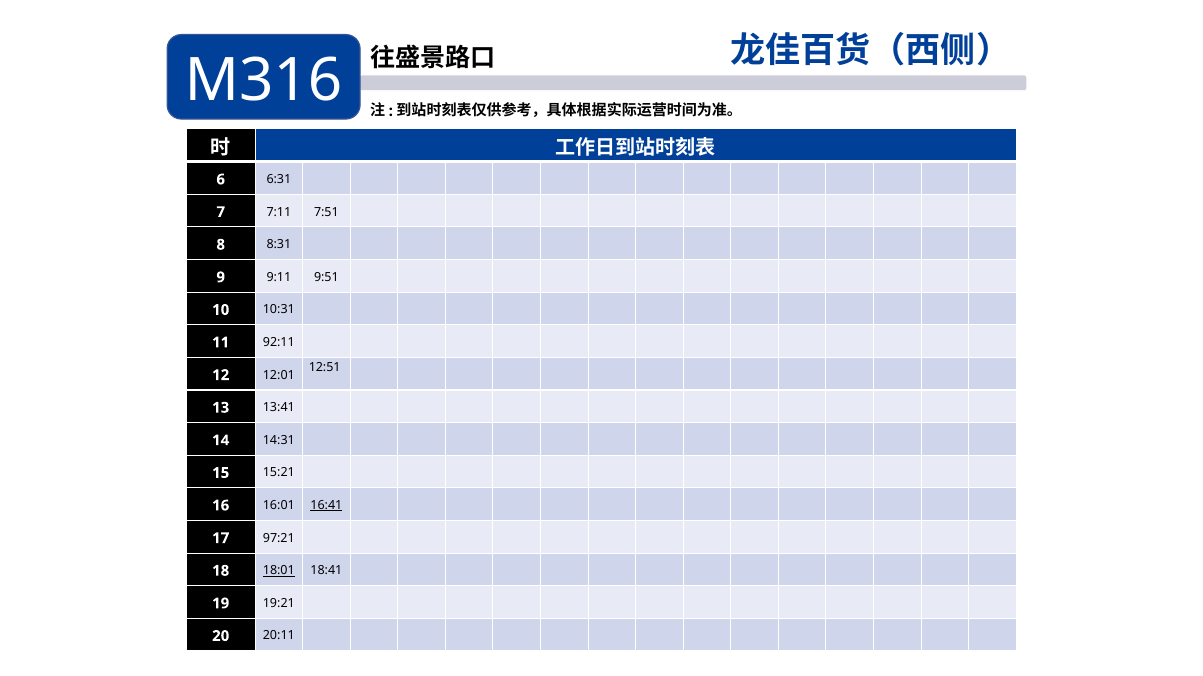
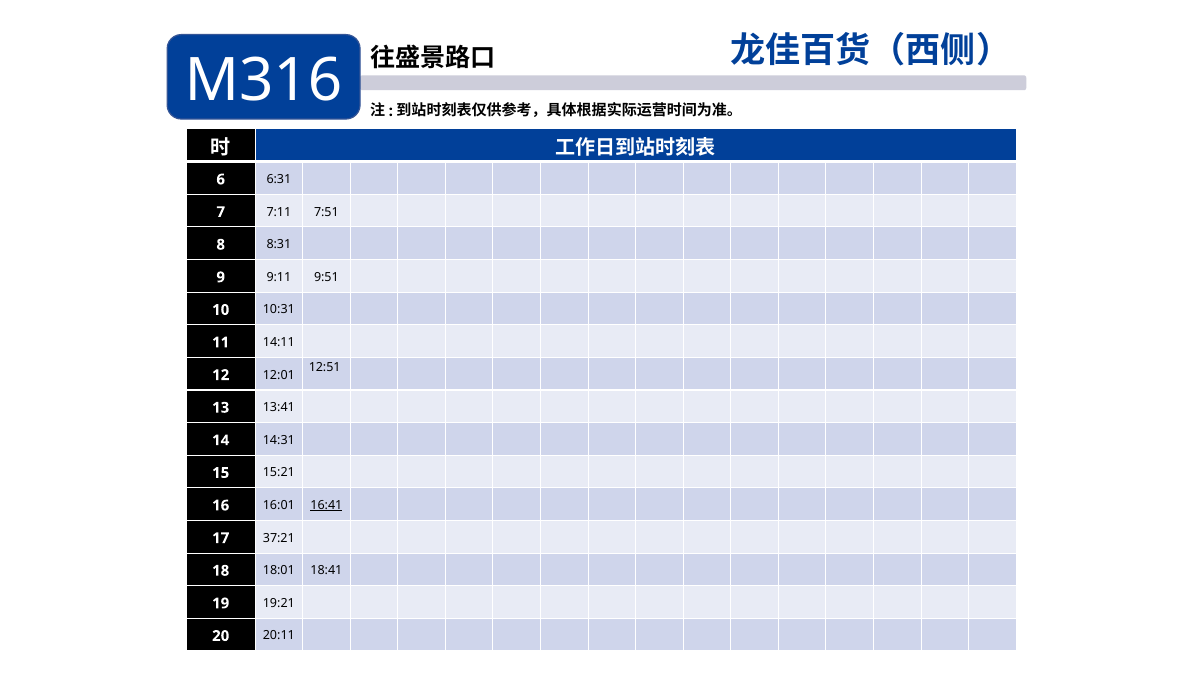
92:11: 92:11 -> 14:11
97:21: 97:21 -> 37:21
18:01 underline: present -> none
